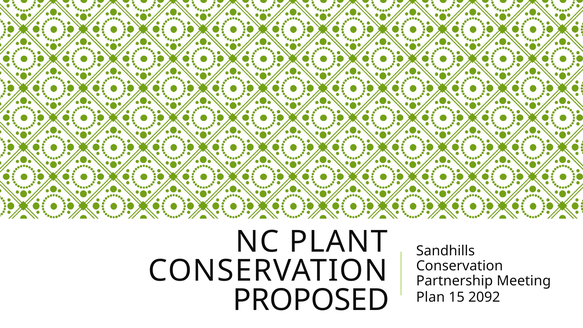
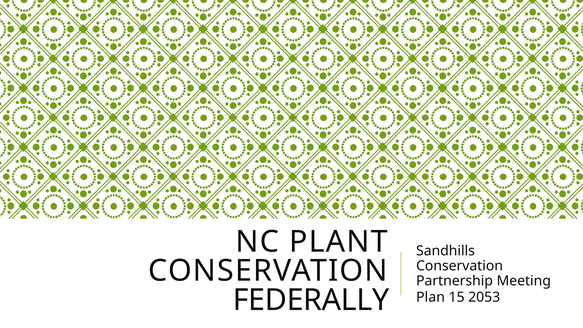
PROPOSED: PROPOSED -> FEDERALLY
2092: 2092 -> 2053
